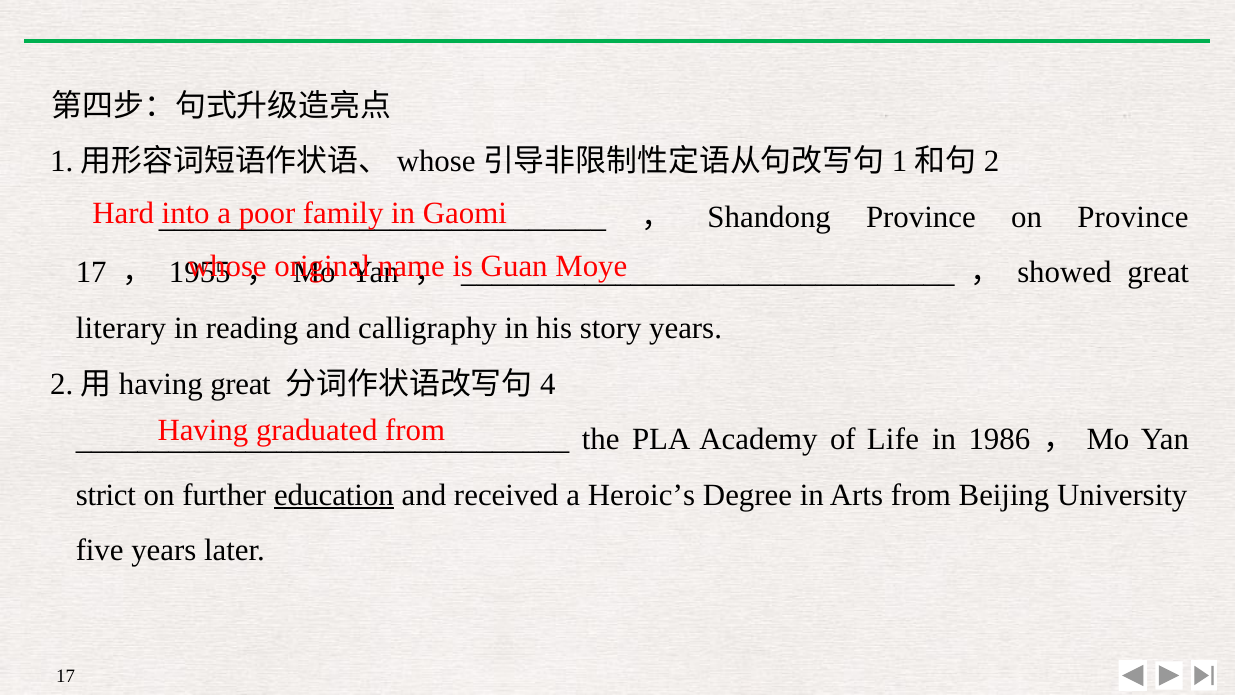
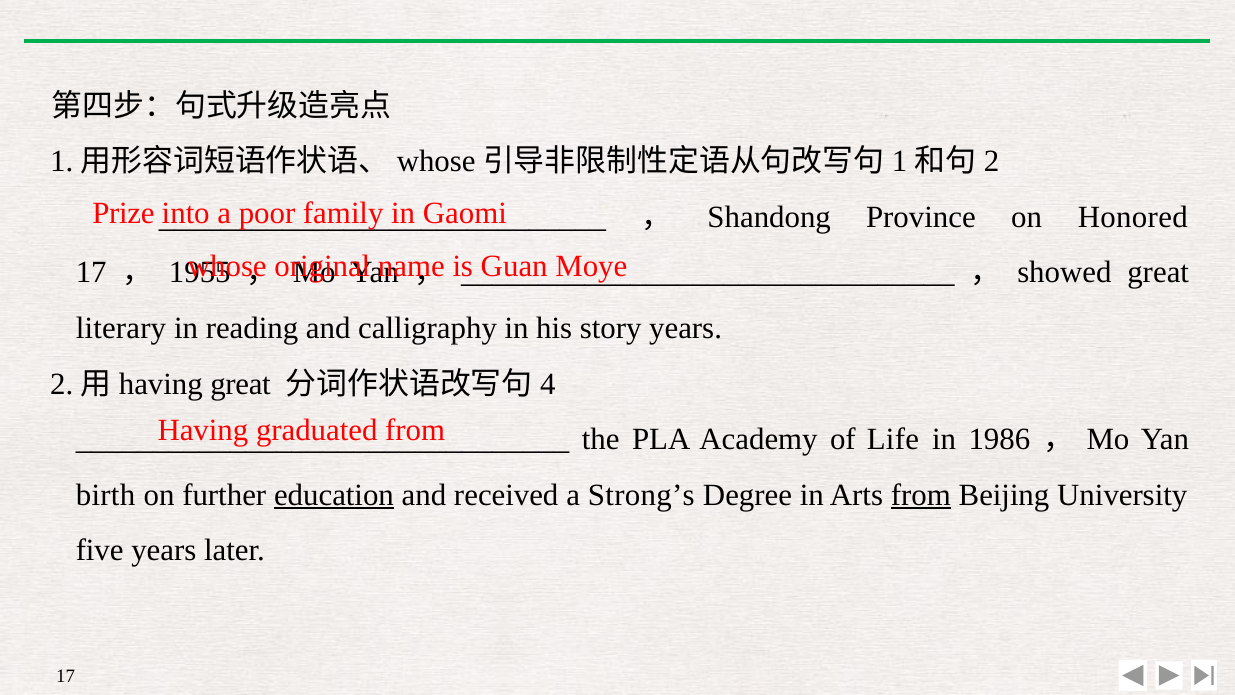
Hard: Hard -> Prize
on Province: Province -> Honored
strict: strict -> birth
Heroic’s: Heroic’s -> Strong’s
from at (921, 495) underline: none -> present
